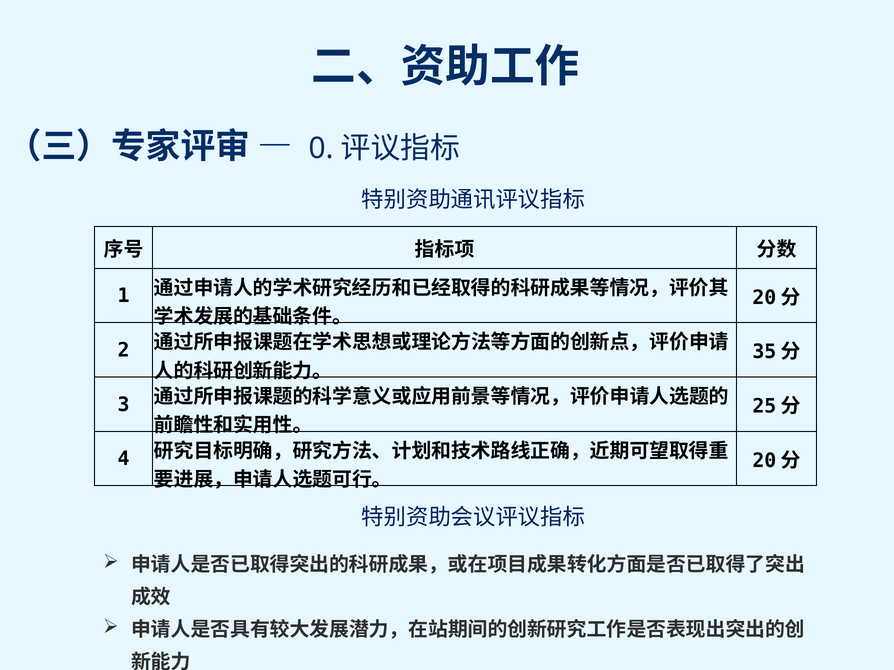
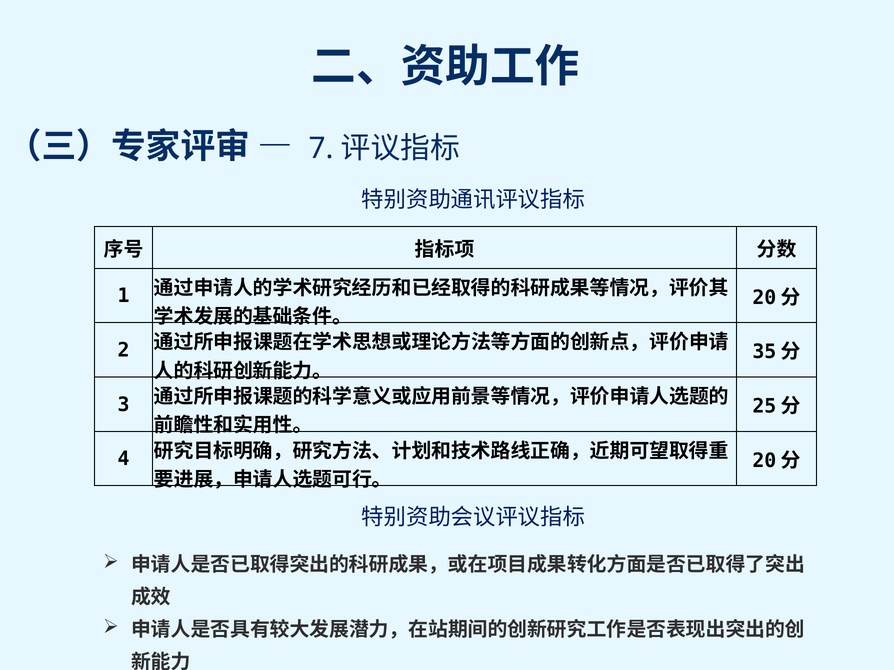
0: 0 -> 7
